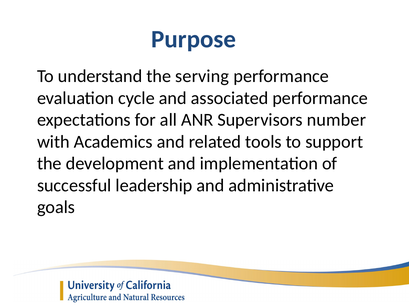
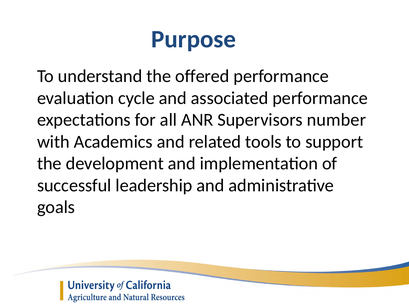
serving: serving -> offered
